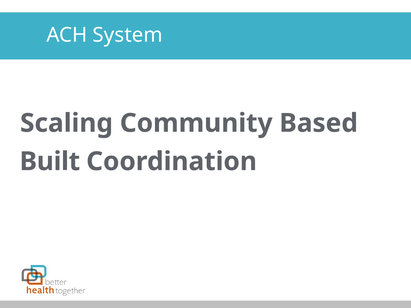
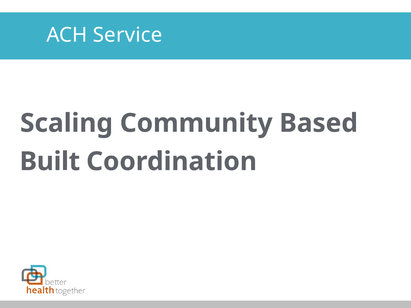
System: System -> Service
